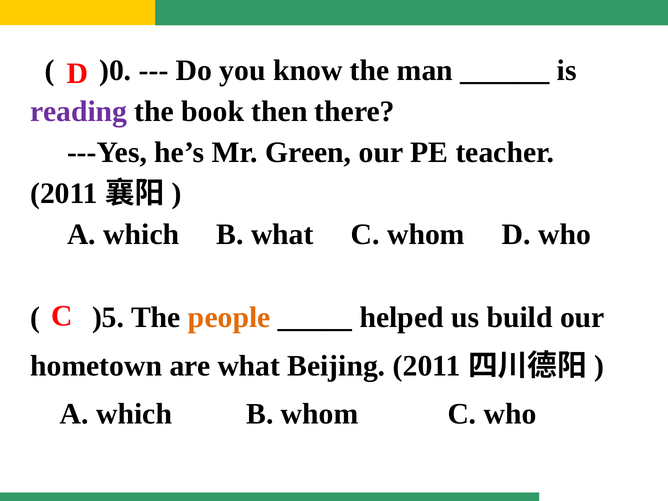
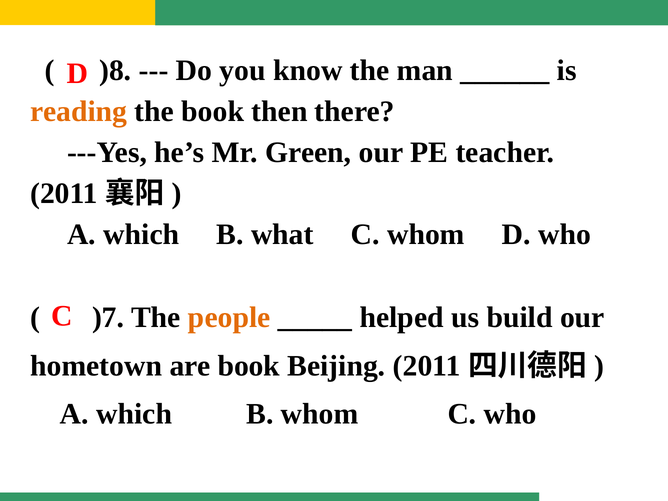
)0: )0 -> )8
reading colour: purple -> orange
)5: )5 -> )7
are what: what -> book
